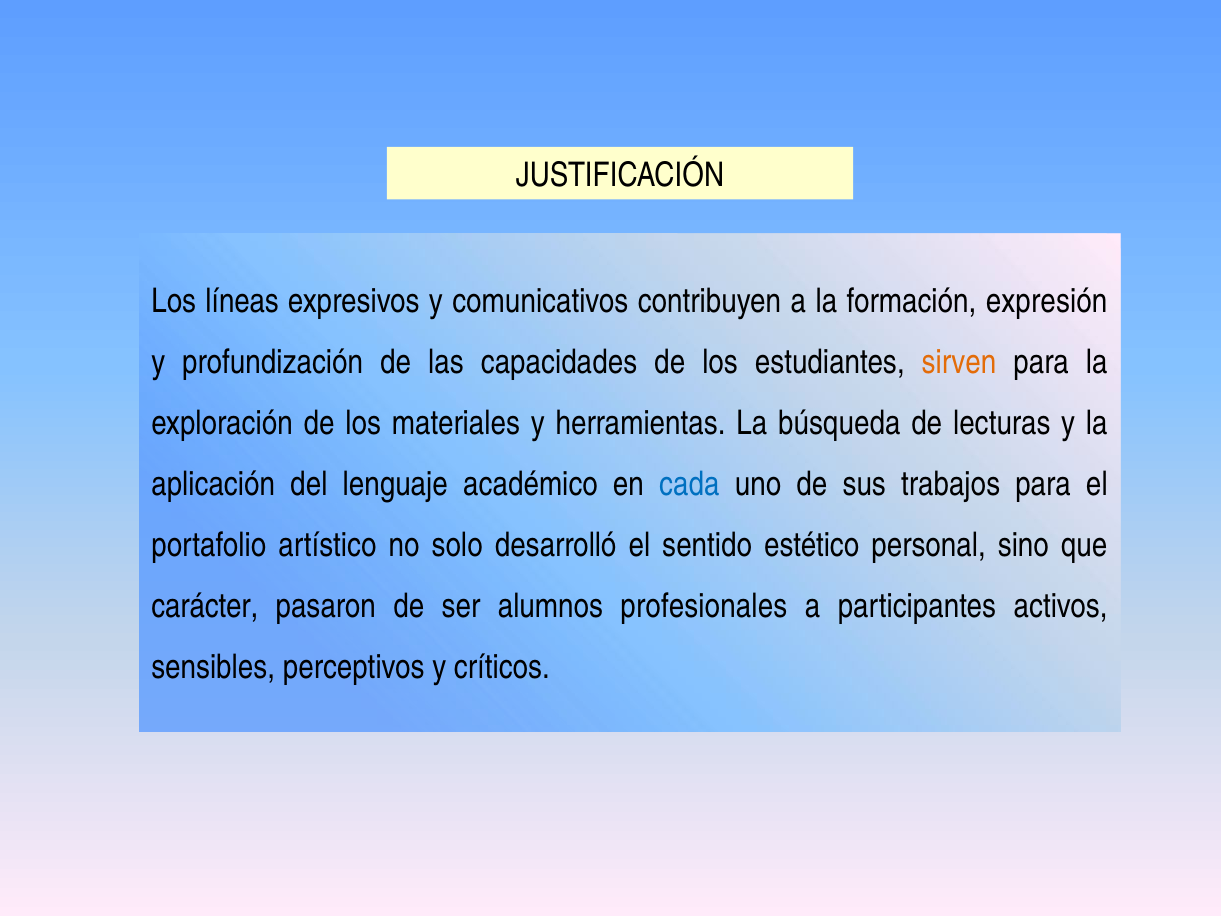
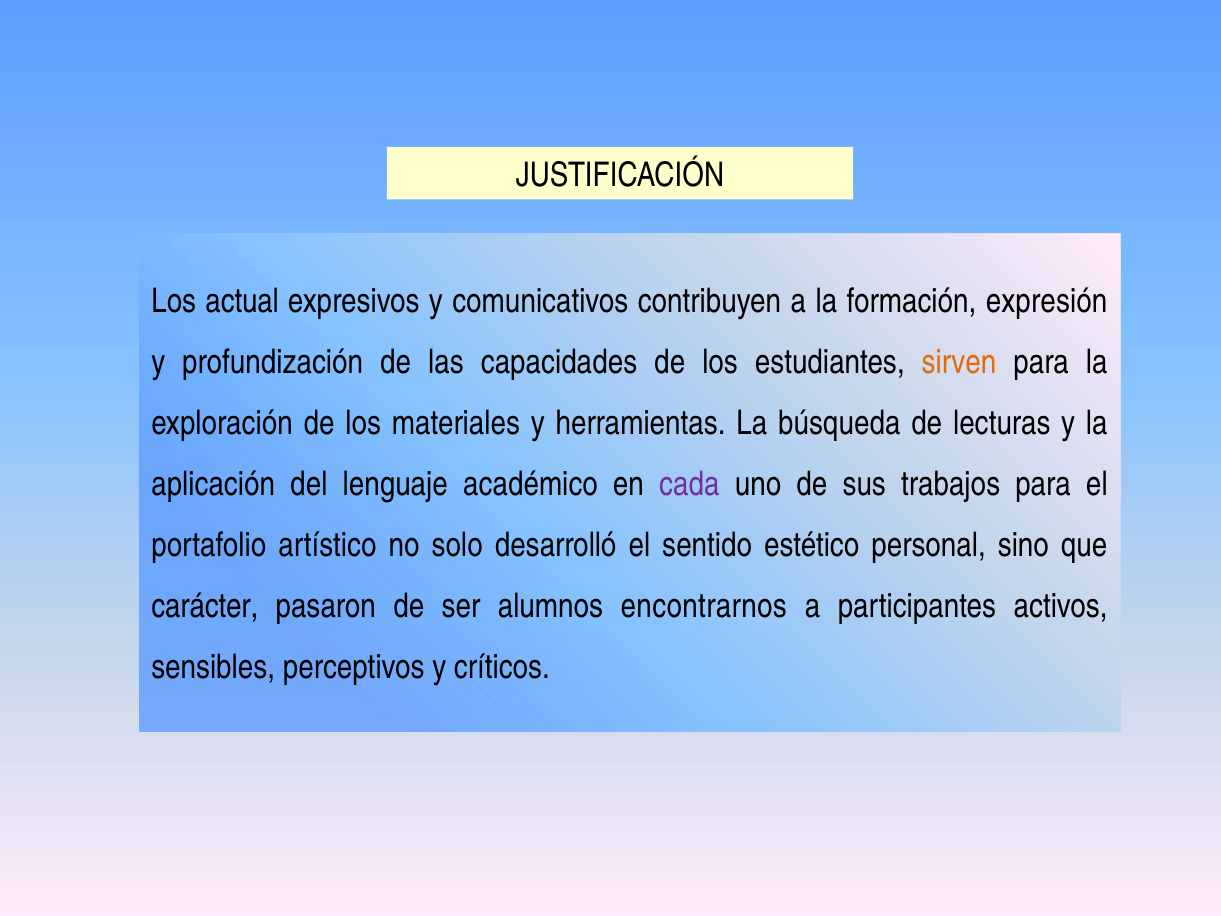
líneas: líneas -> actual
cada colour: blue -> purple
profesionales: profesionales -> encontrarnos
